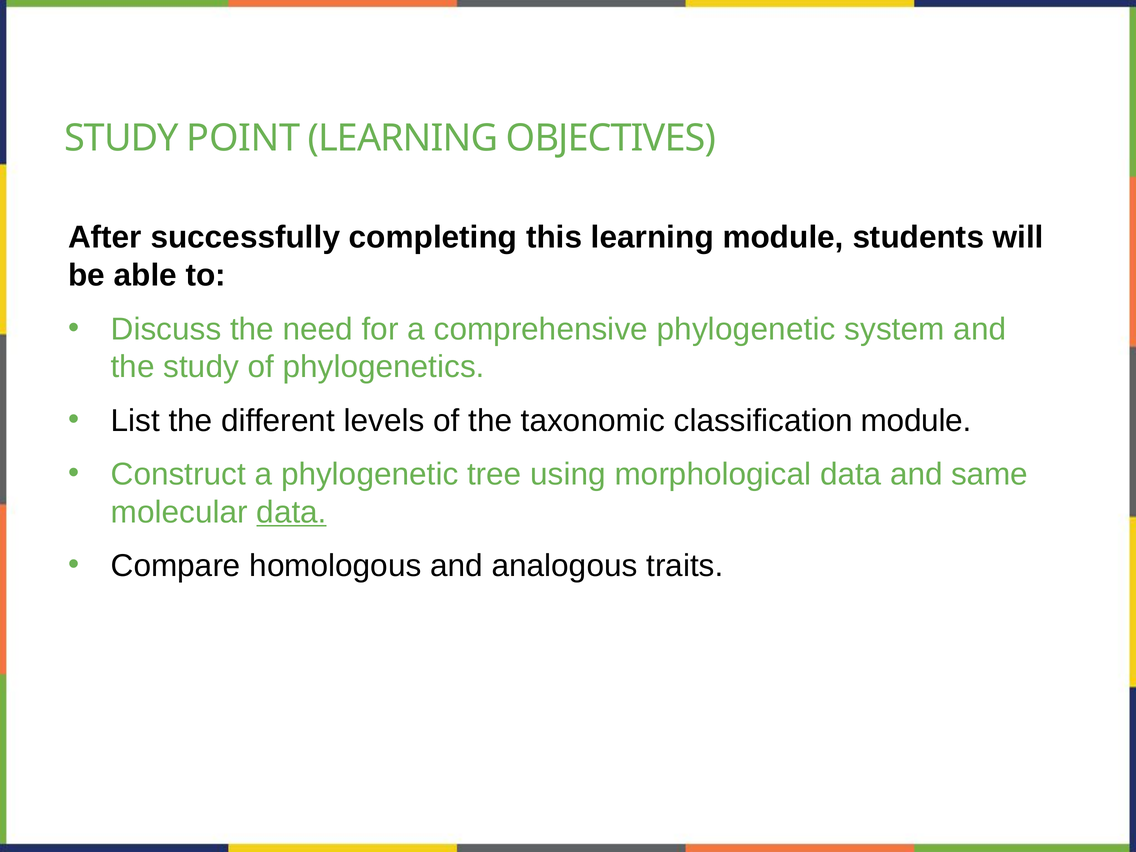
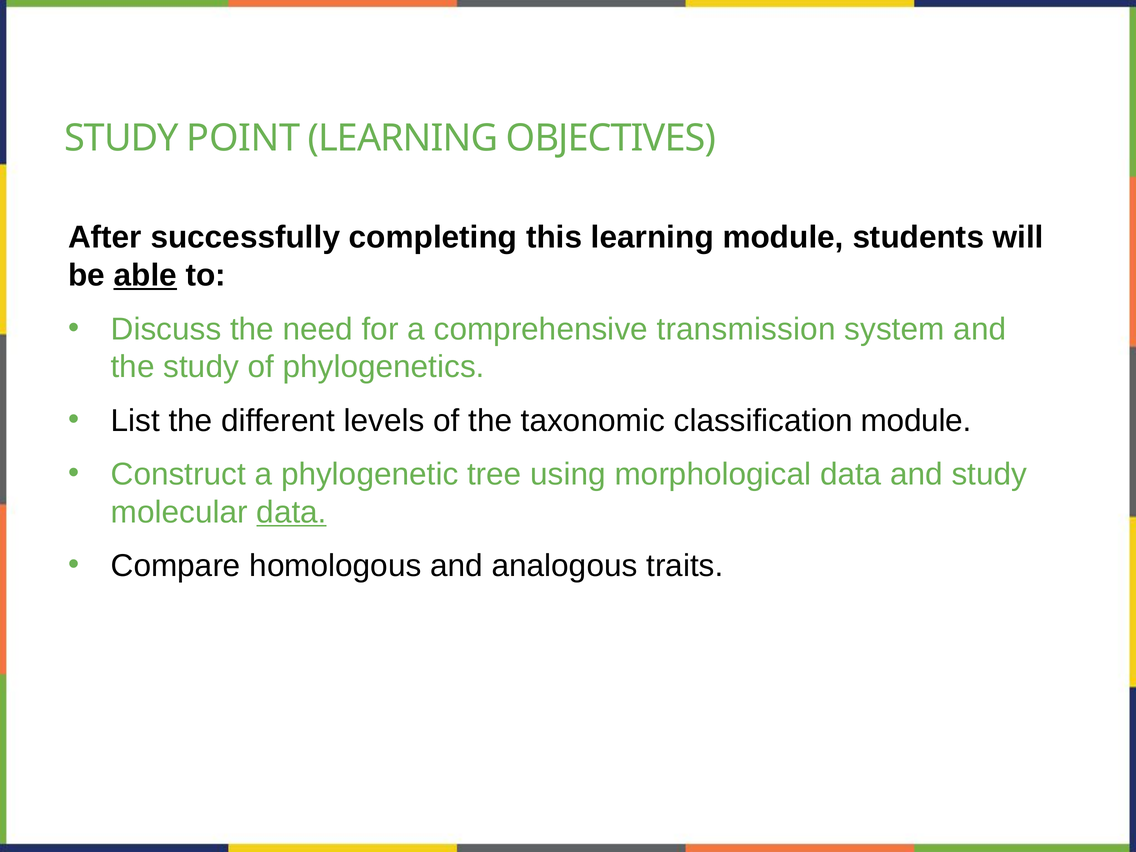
able underline: none -> present
comprehensive phylogenetic: phylogenetic -> transmission
and same: same -> study
